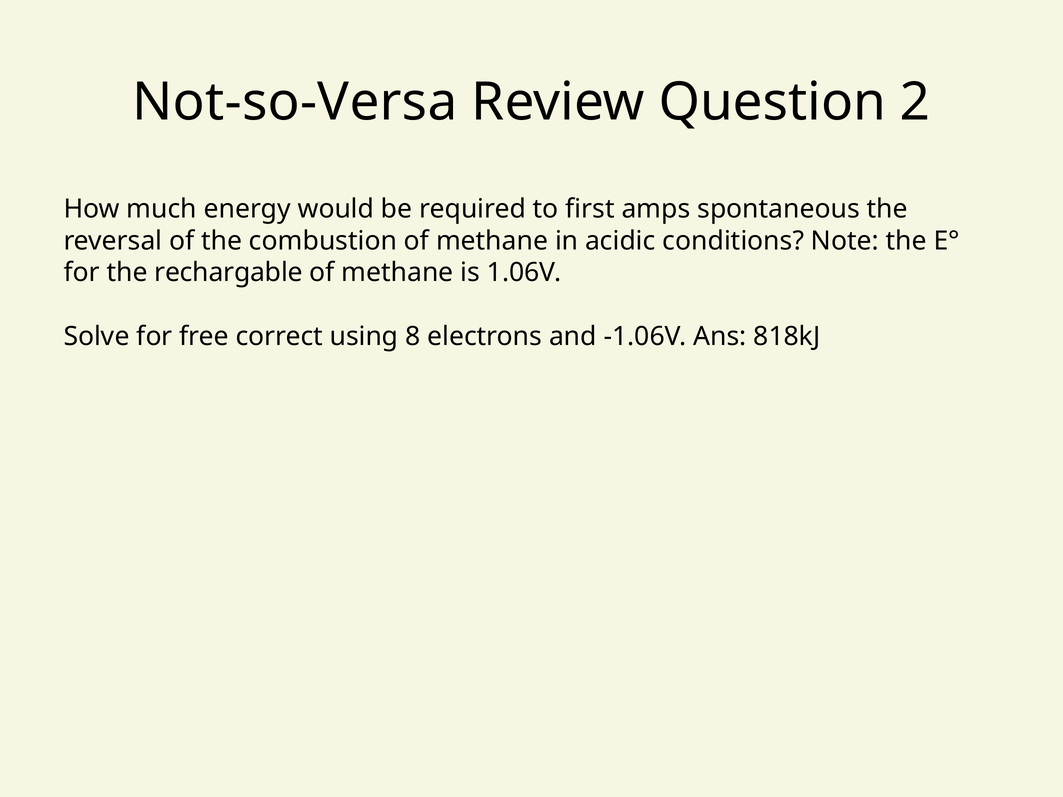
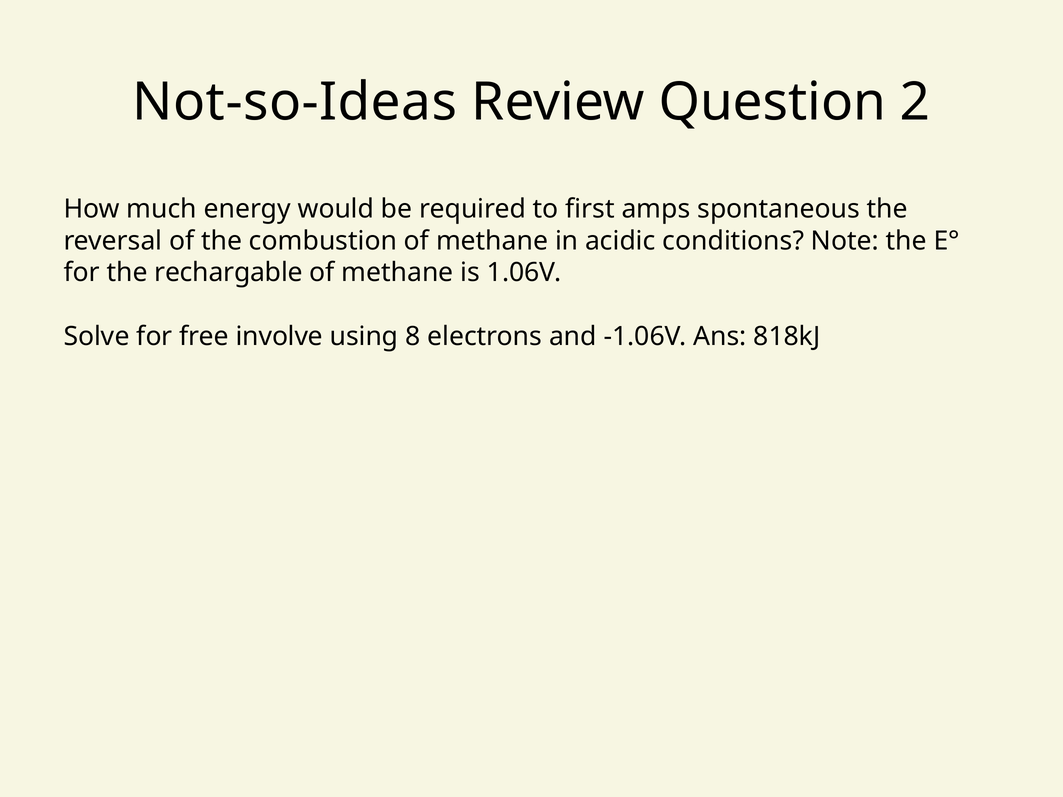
Not-so-Versa: Not-so-Versa -> Not-so-Ideas
correct: correct -> involve
